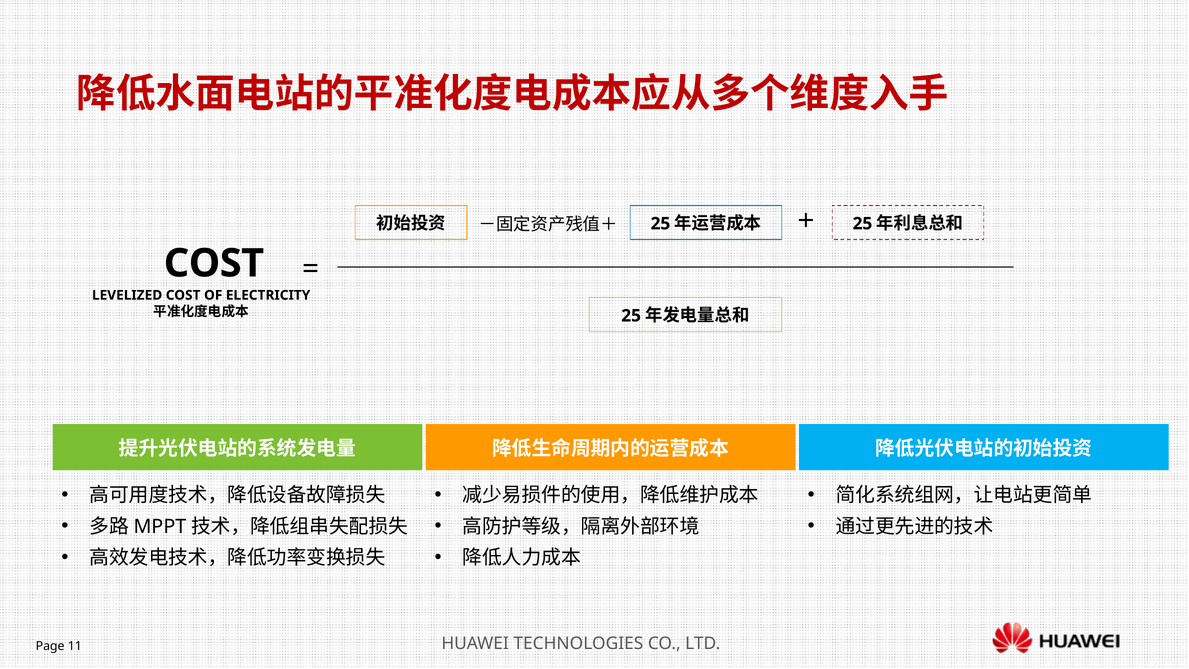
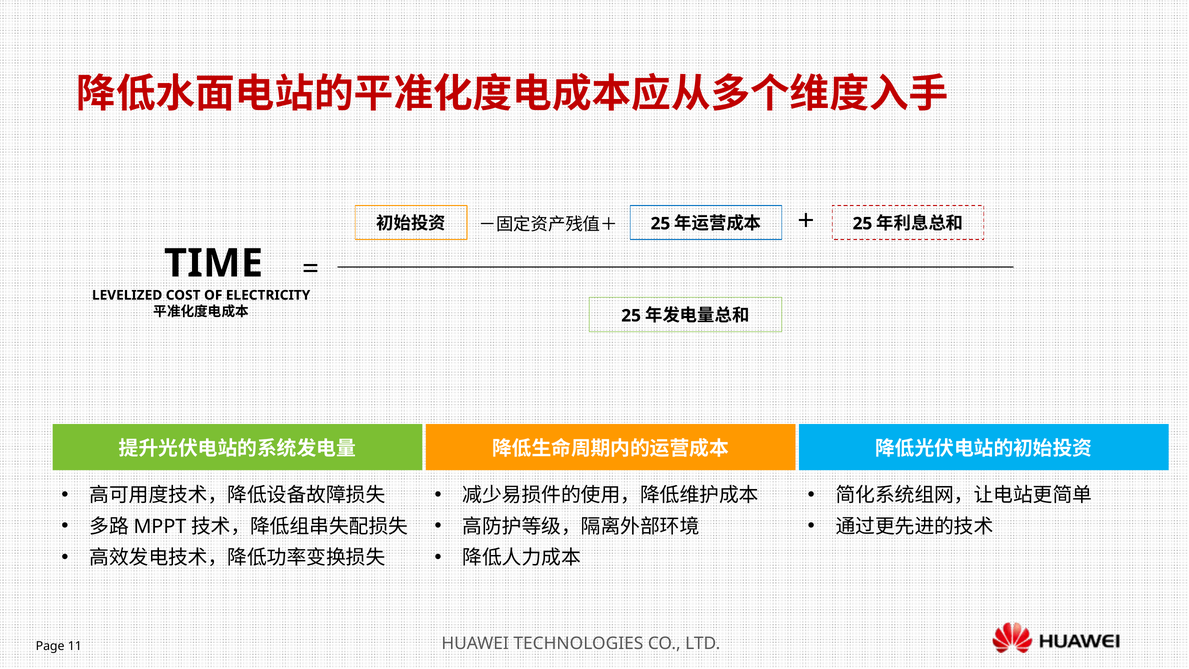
COST at (214, 263): COST -> TIME
